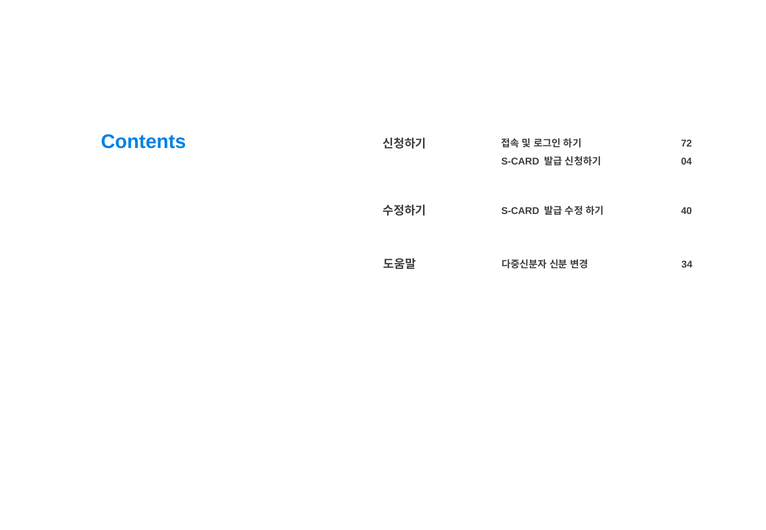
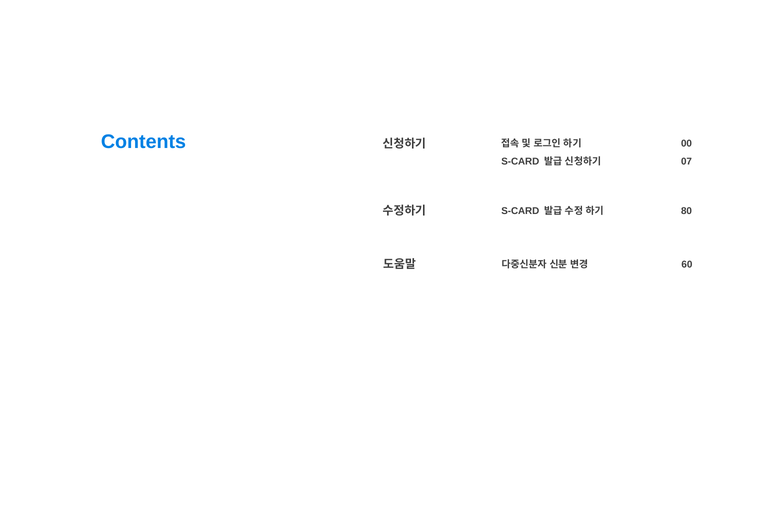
72: 72 -> 00
04: 04 -> 07
40: 40 -> 80
34: 34 -> 60
